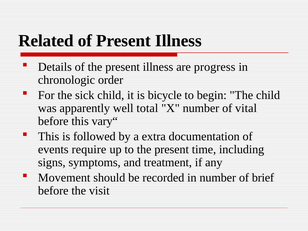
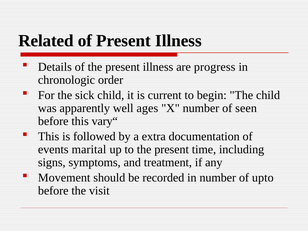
bicycle: bicycle -> current
total: total -> ages
vital: vital -> seen
require: require -> marital
brief: brief -> upto
